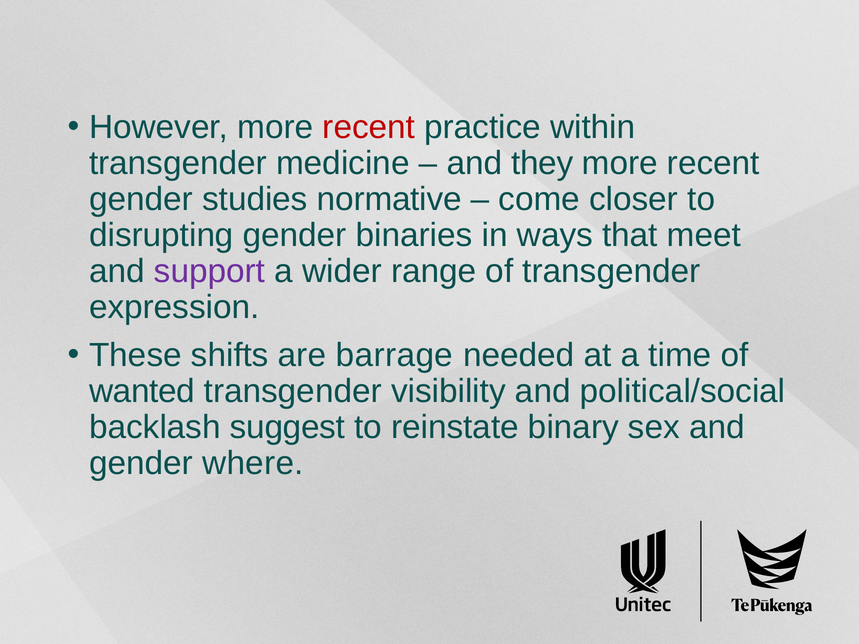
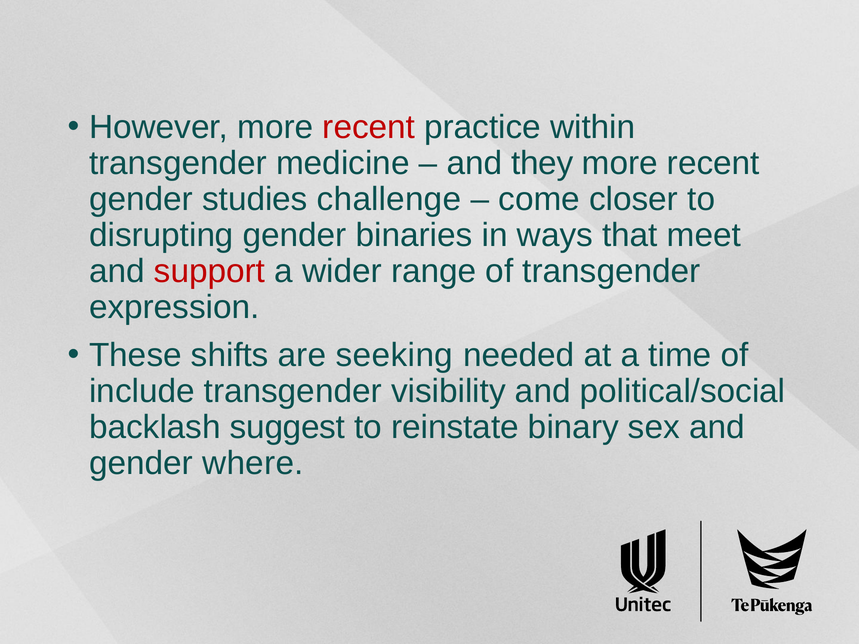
normative: normative -> challenge
support colour: purple -> red
barrage: barrage -> seeking
wanted: wanted -> include
